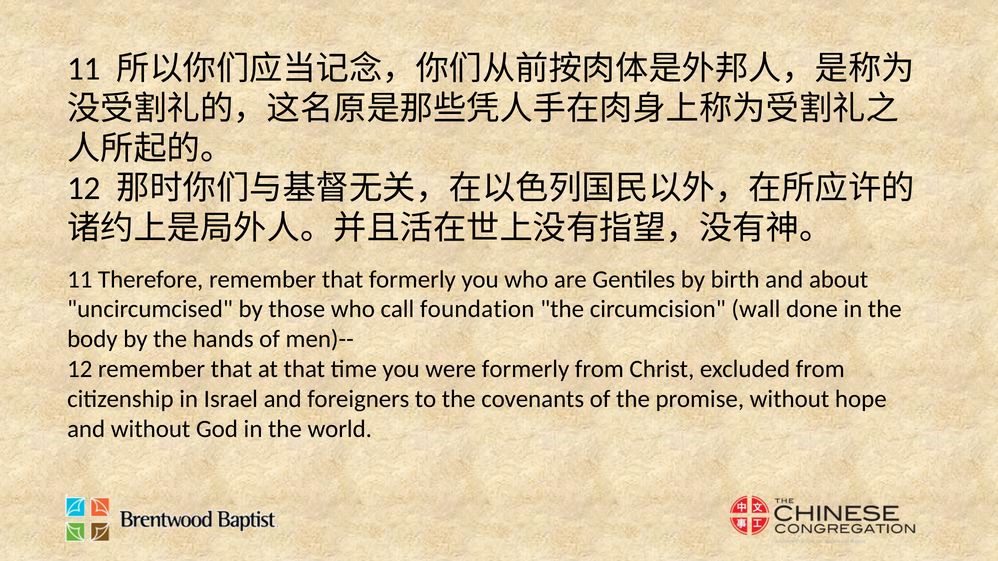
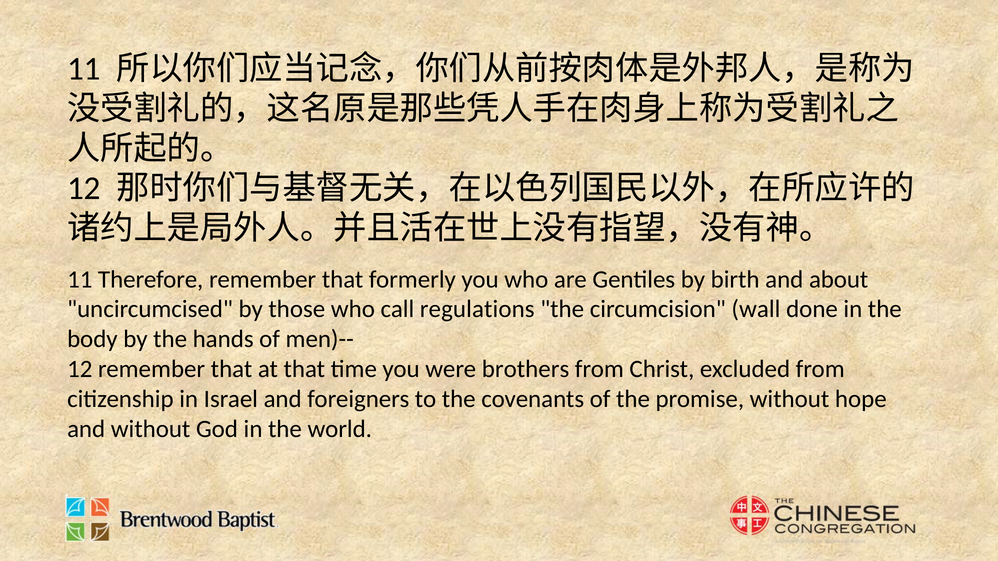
foundation: foundation -> regulations
were formerly: formerly -> brothers
